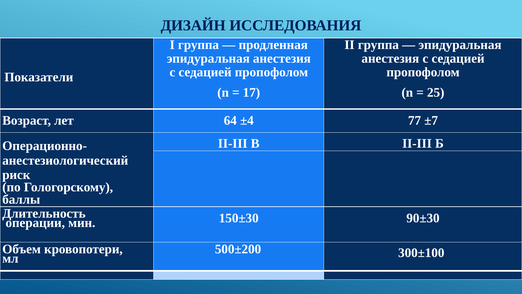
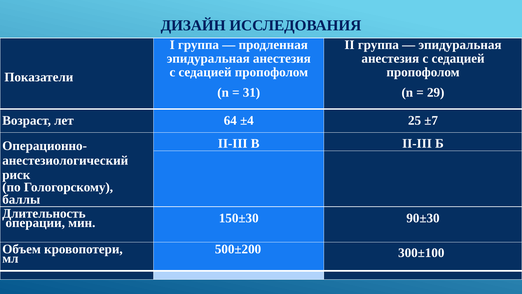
17: 17 -> 31
25: 25 -> 29
77: 77 -> 25
